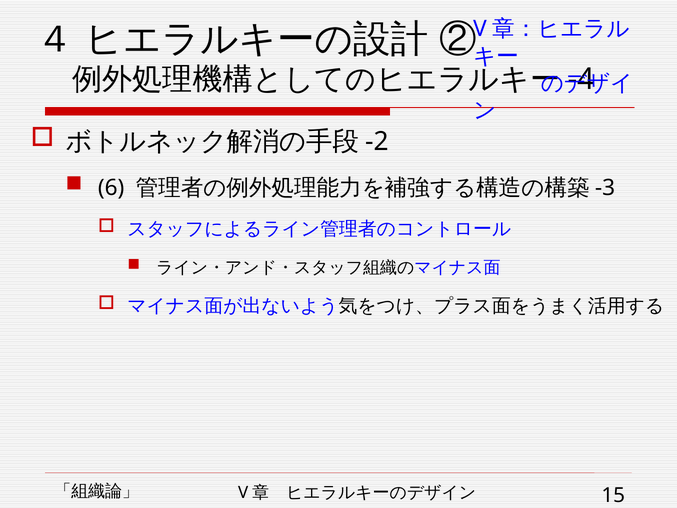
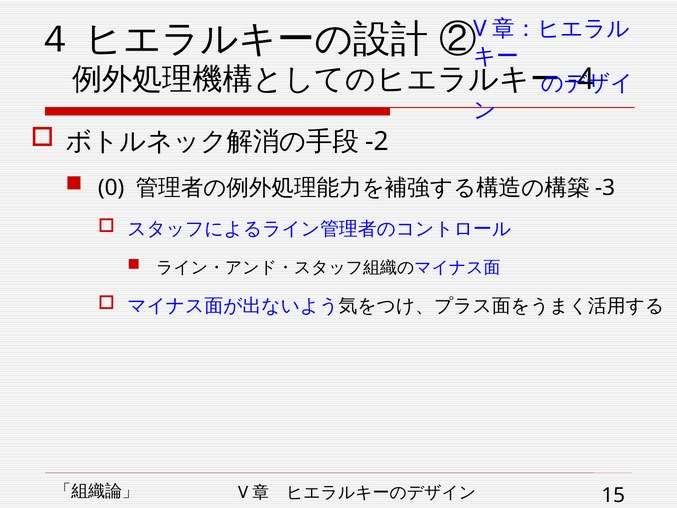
6: 6 -> 0
